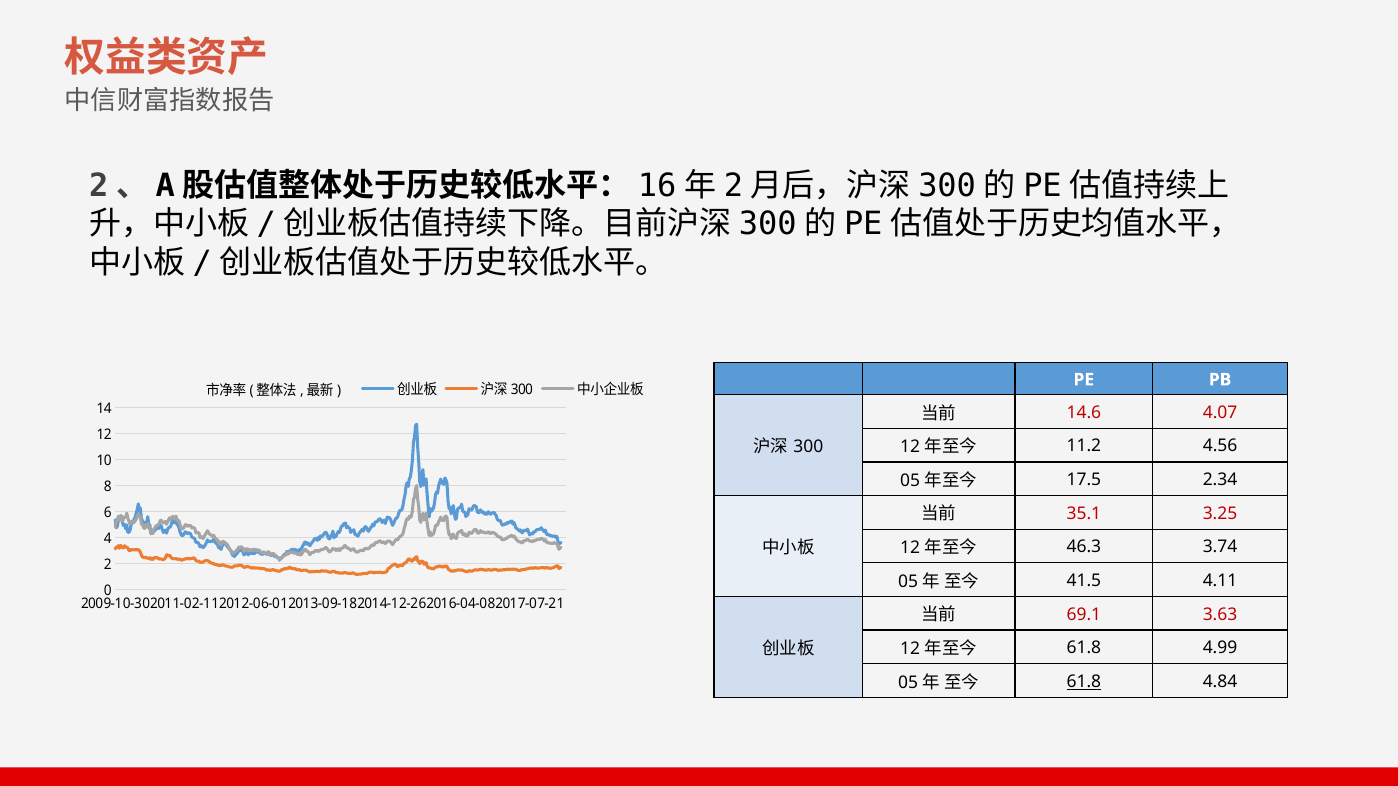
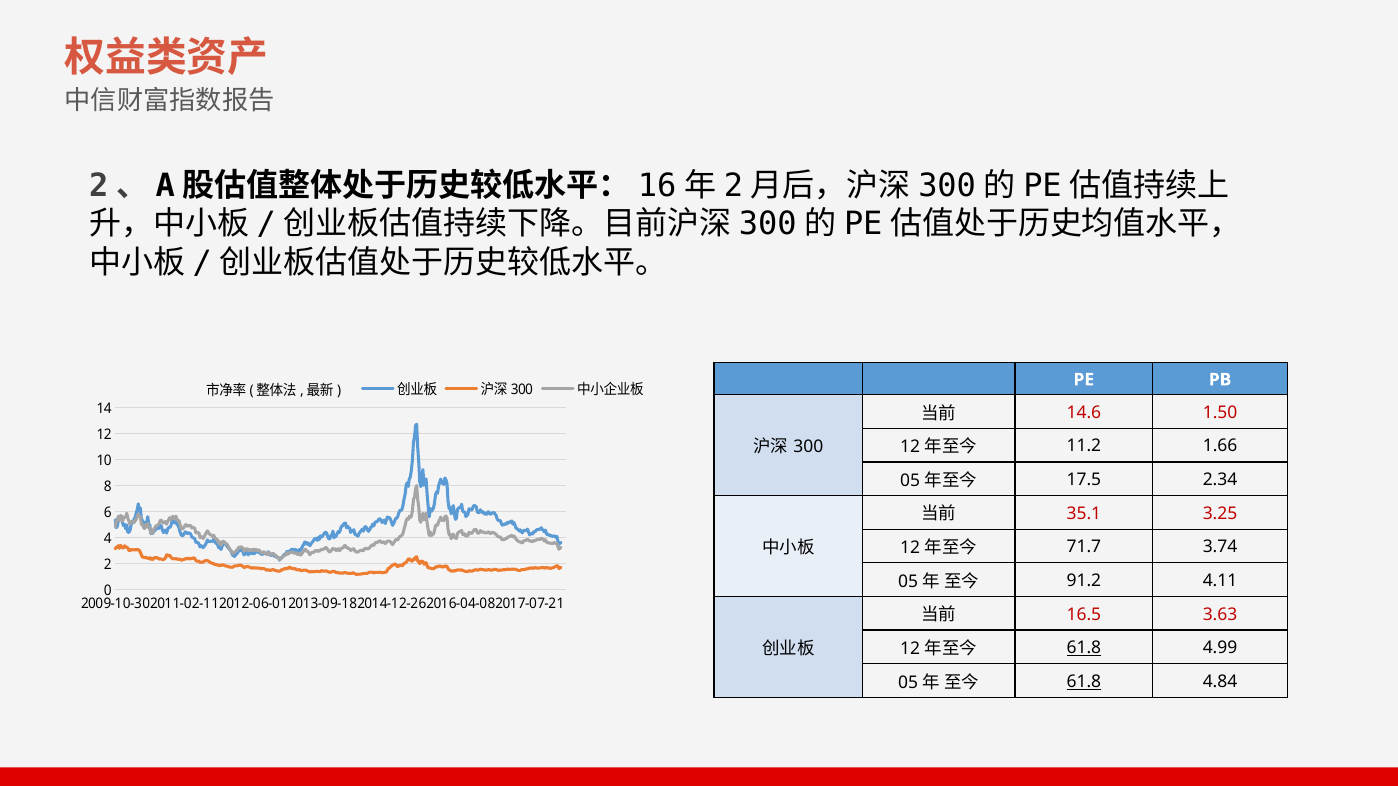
4.07: 4.07 -> 1.50
4.56: 4.56 -> 1.66
46.3: 46.3 -> 71.7
41.5: 41.5 -> 91.2
69.1: 69.1 -> 16.5
61.8 at (1084, 648) underline: none -> present
